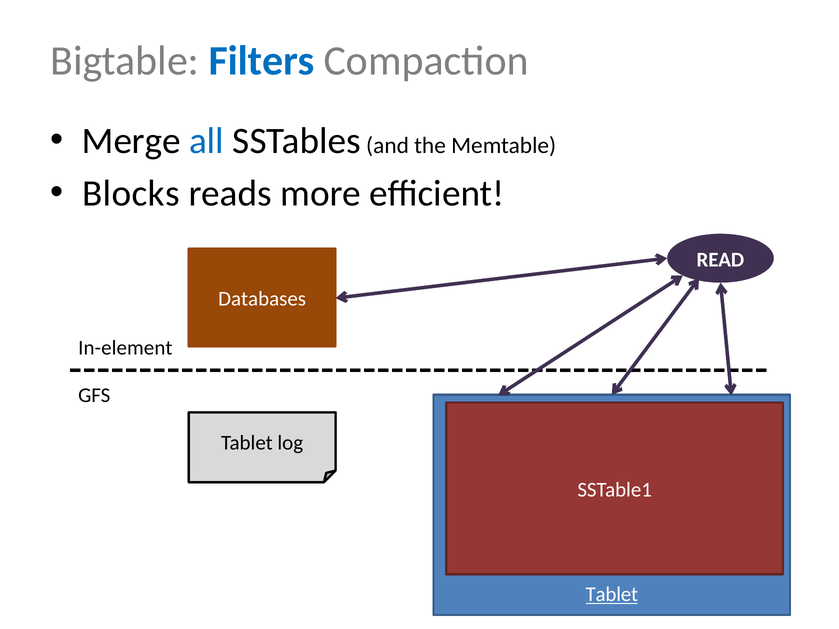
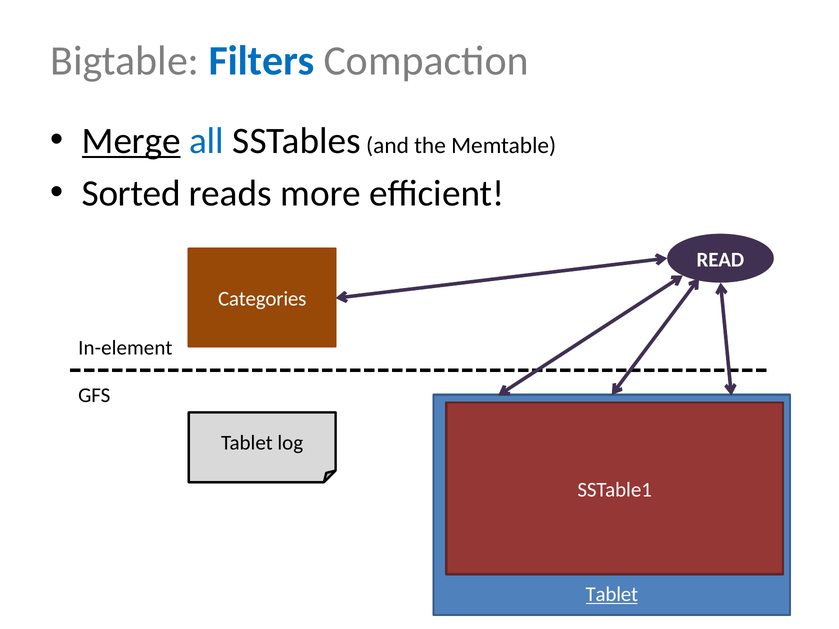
Merge underline: none -> present
Blocks: Blocks -> Sorted
Databases: Databases -> Categories
